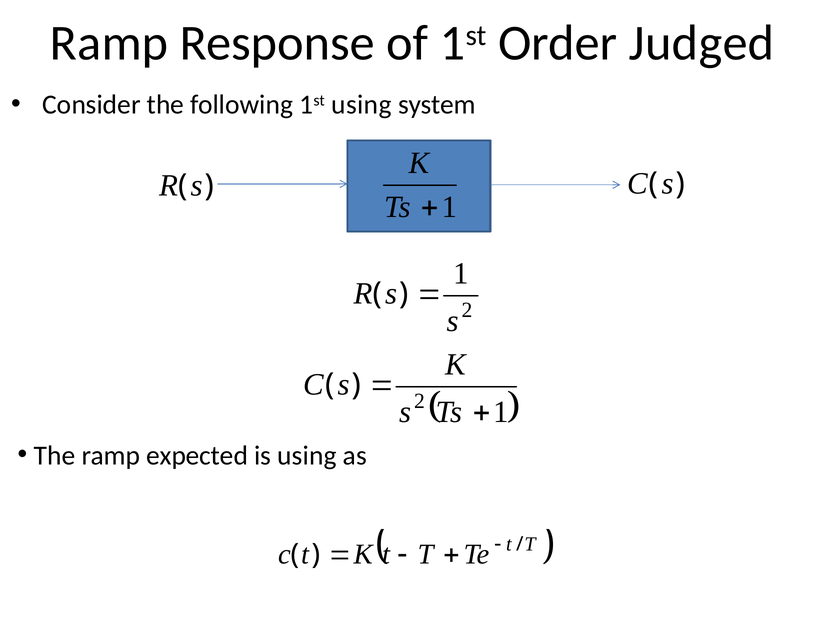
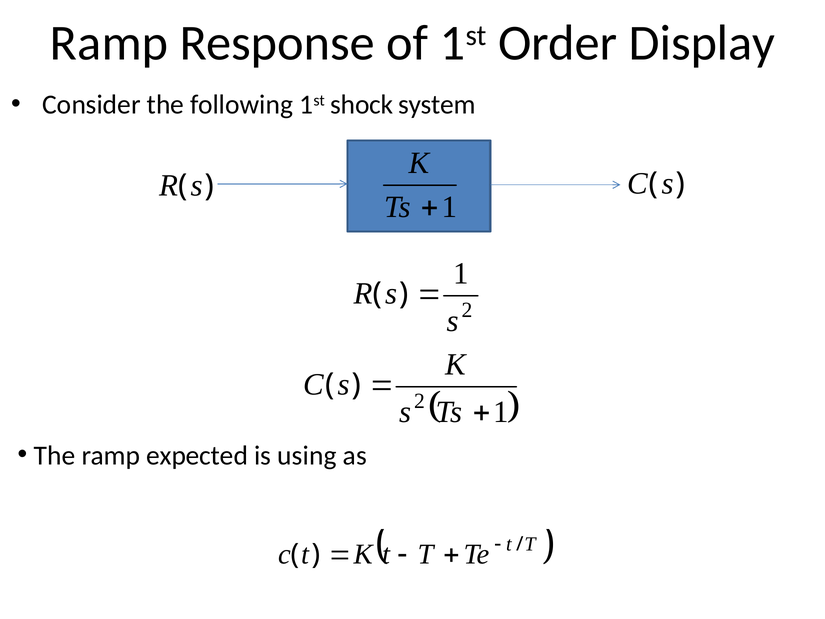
Judged: Judged -> Display
1st using: using -> shock
